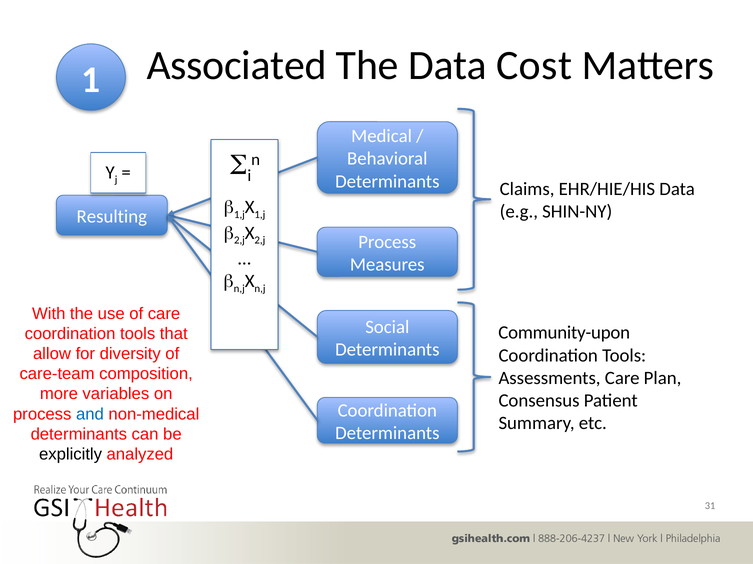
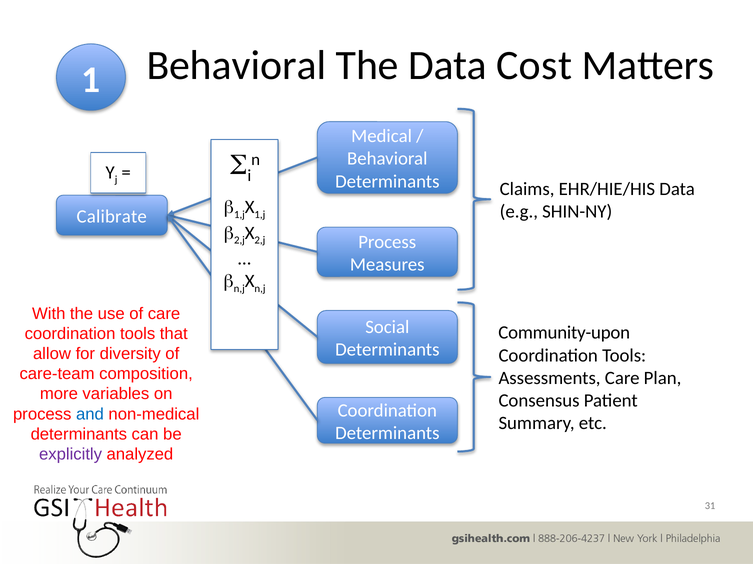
Associated at (237, 66): Associated -> Behavioral
Resulting: Resulting -> Calibrate
explicitly colour: black -> purple
